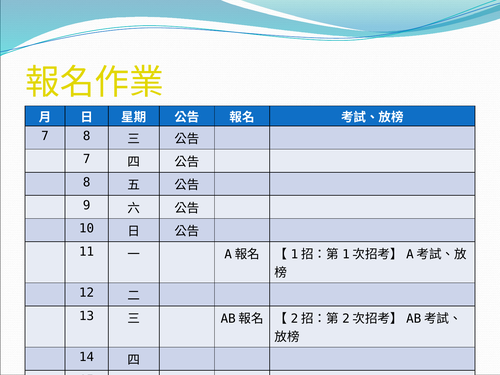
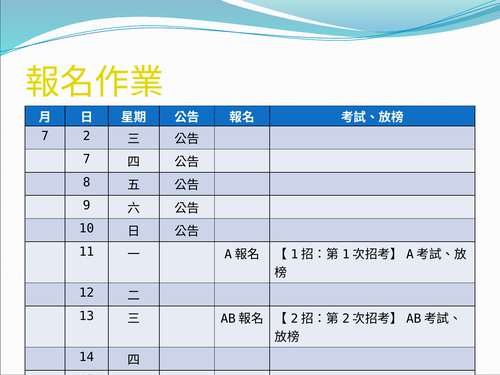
7 8: 8 -> 2
